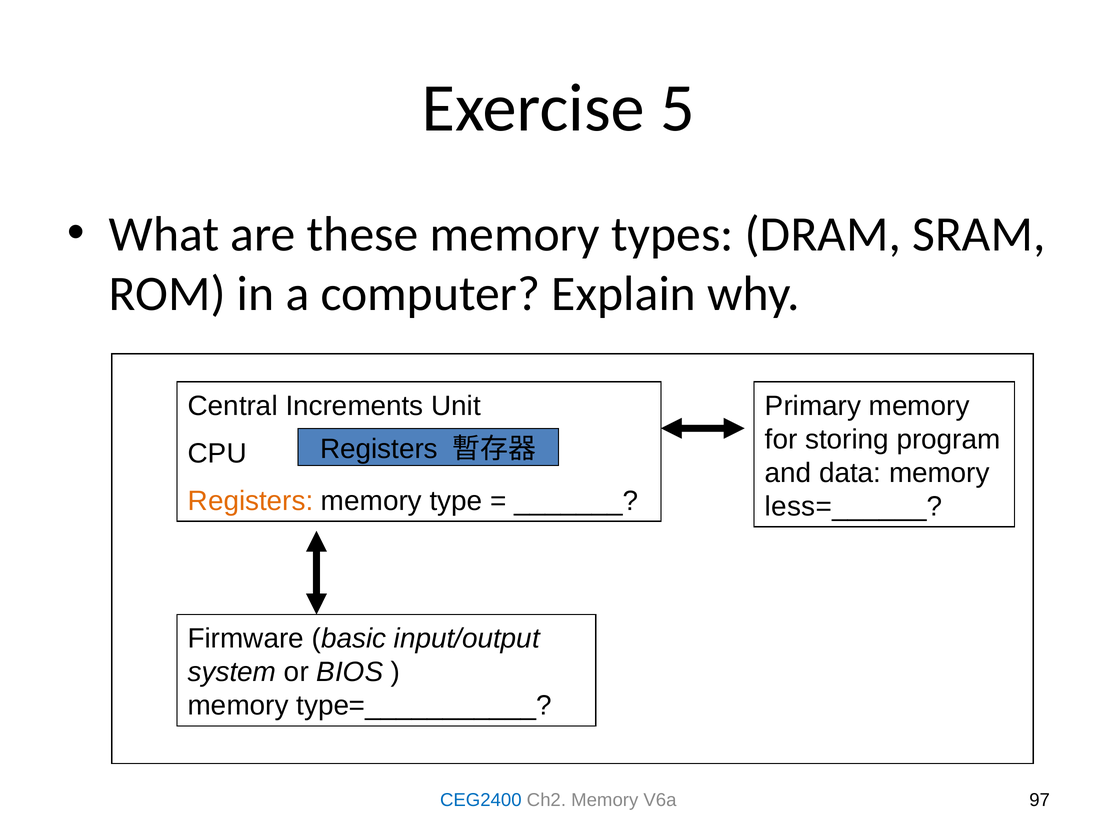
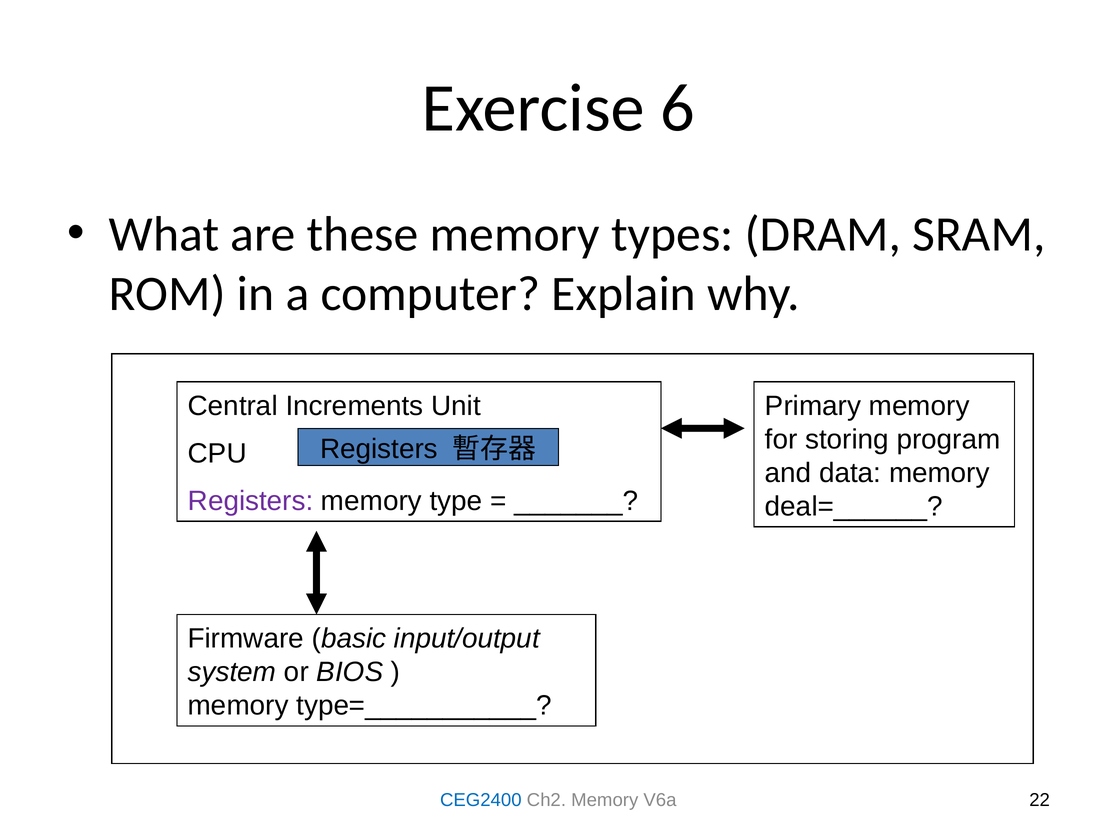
5: 5 -> 6
Registers at (251, 501) colour: orange -> purple
less=______: less=______ -> deal=______
97: 97 -> 22
